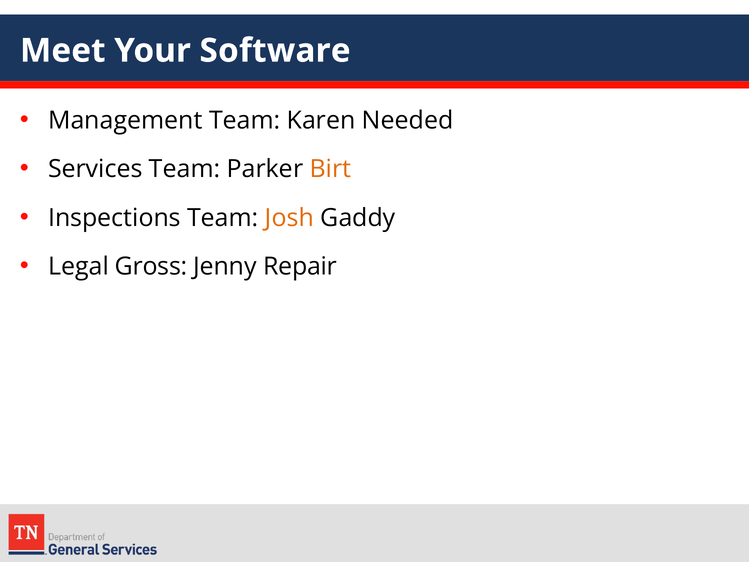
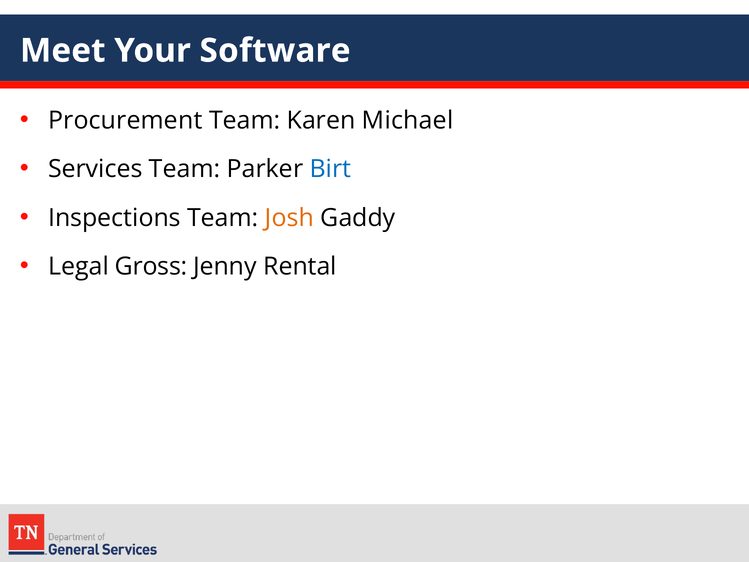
Management: Management -> Procurement
Needed: Needed -> Michael
Birt colour: orange -> blue
Repair: Repair -> Rental
